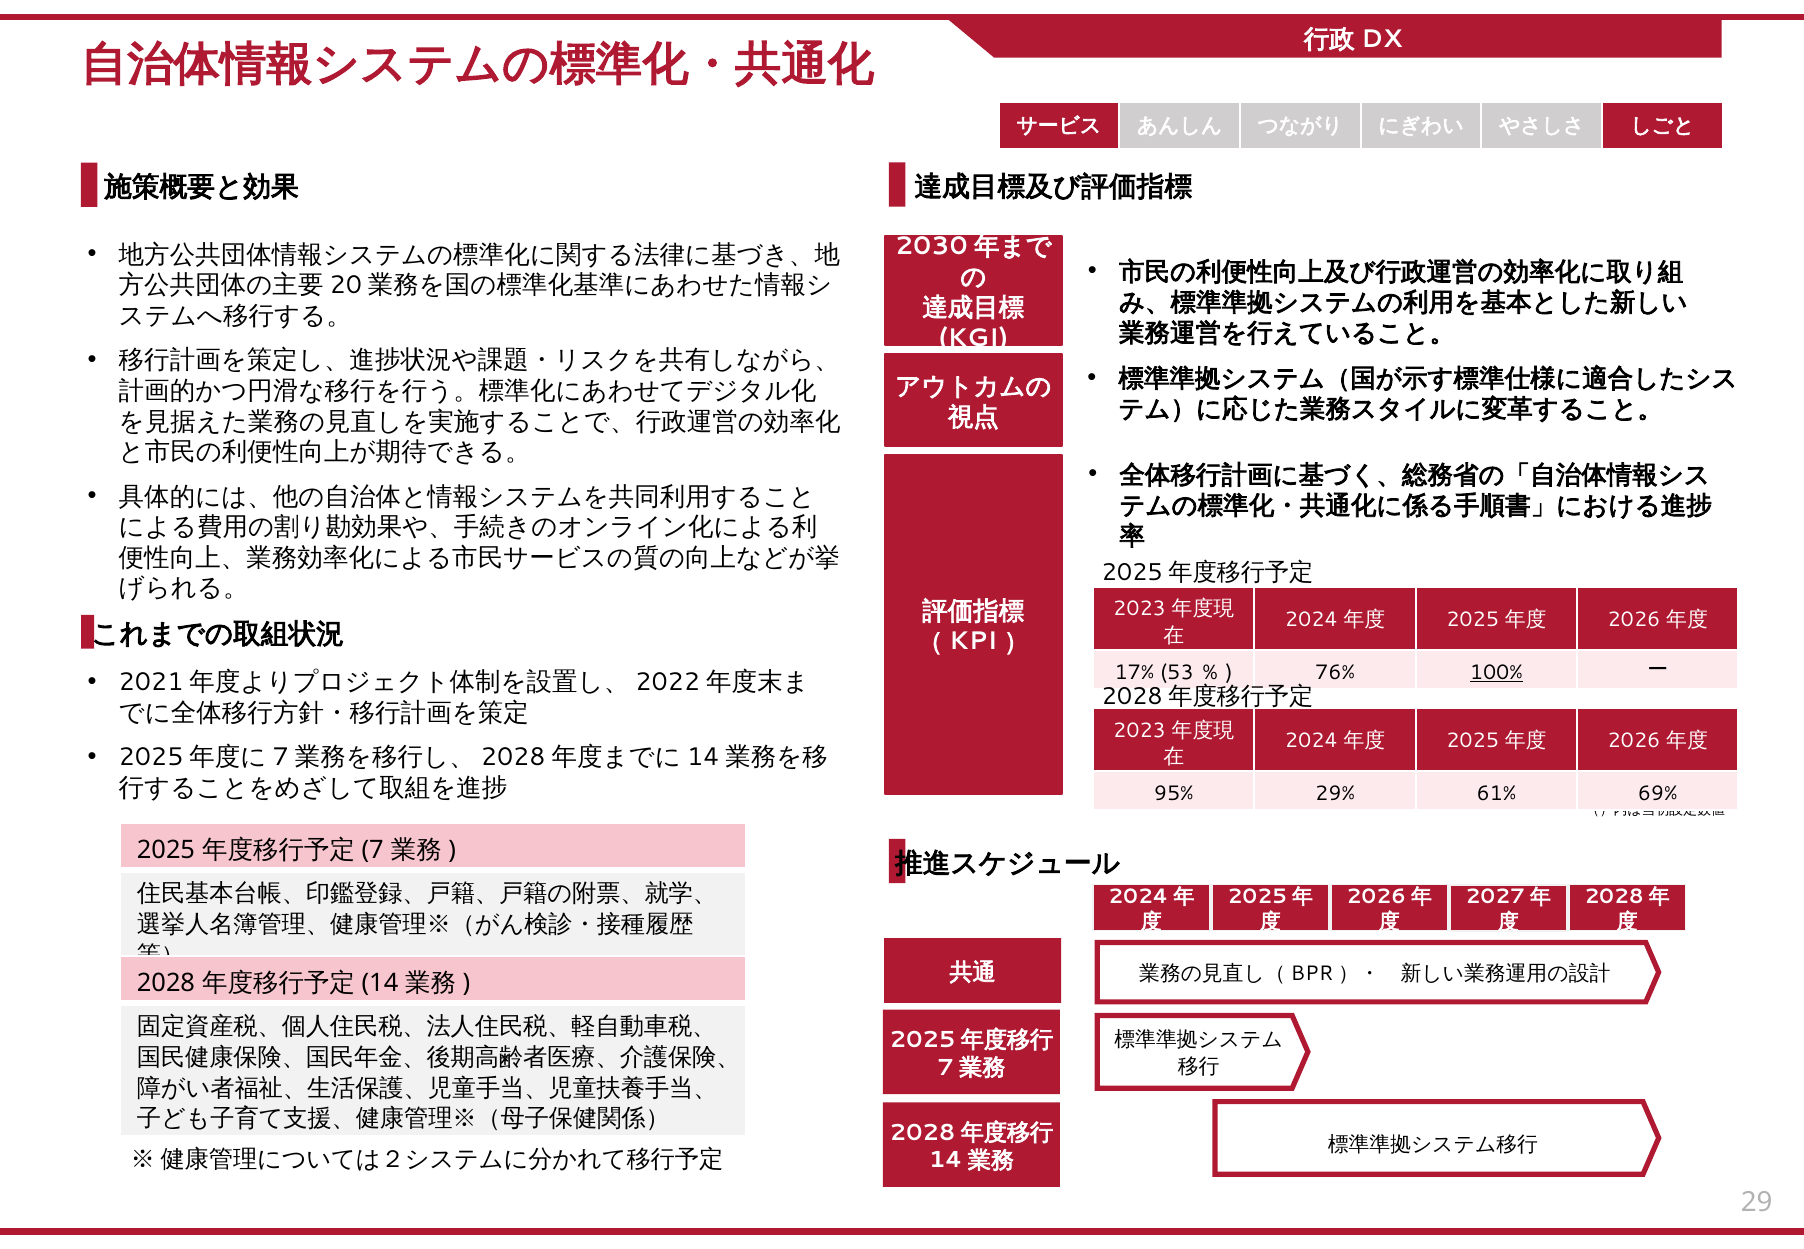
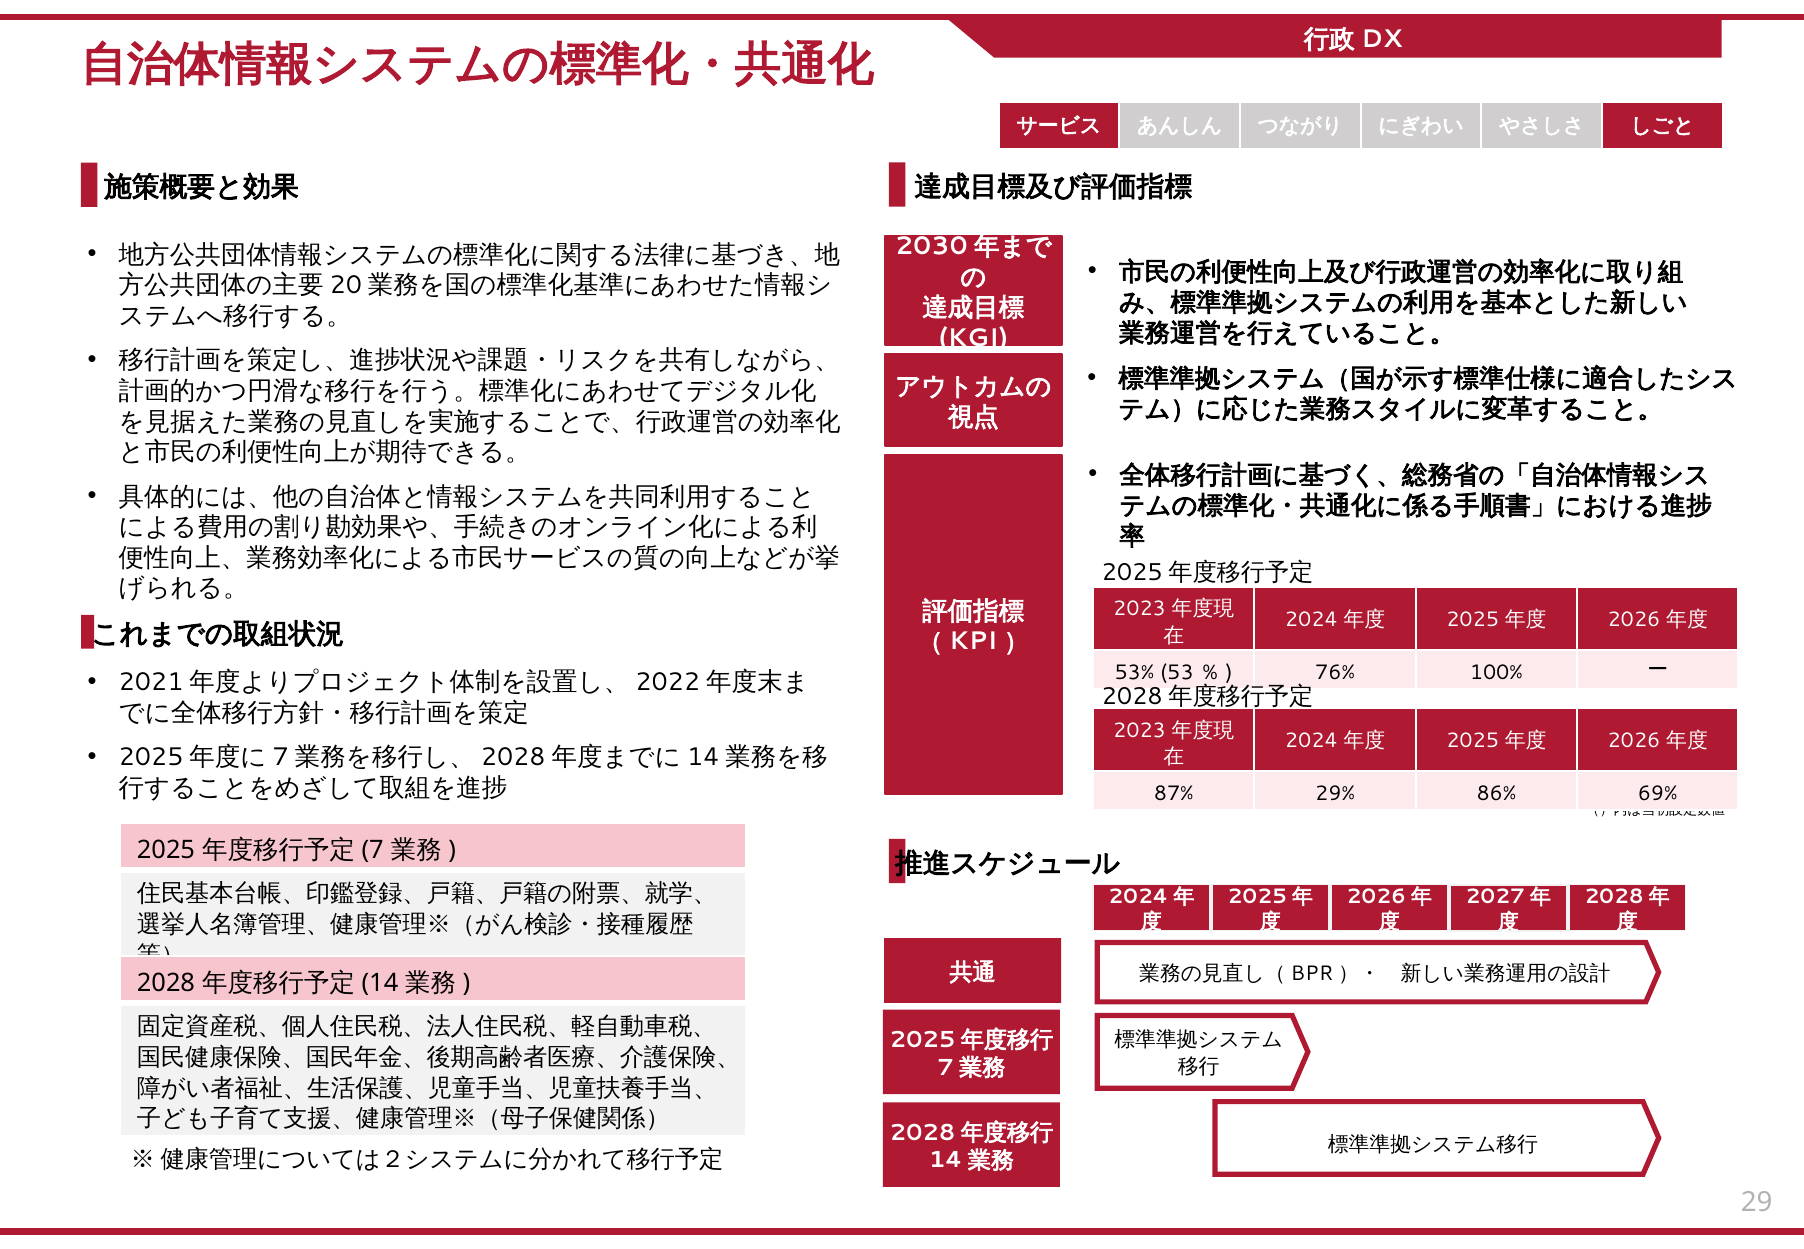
17%: 17% -> 53%
100% underline: present -> none
95%: 95% -> 87%
61%: 61% -> 86%
